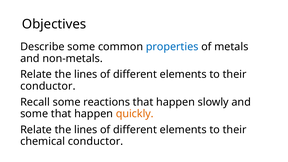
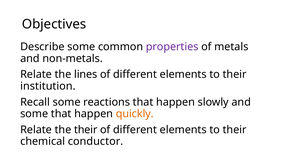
properties colour: blue -> purple
conductor at (48, 86): conductor -> institution
lines at (86, 130): lines -> their
